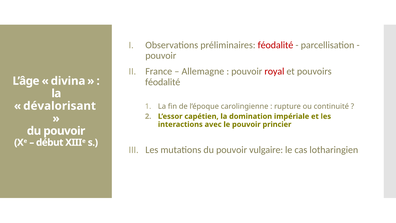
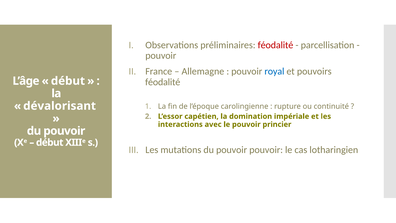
royal colour: red -> blue
divina at (68, 81): divina -> début
pouvoir vulgaire: vulgaire -> pouvoir
